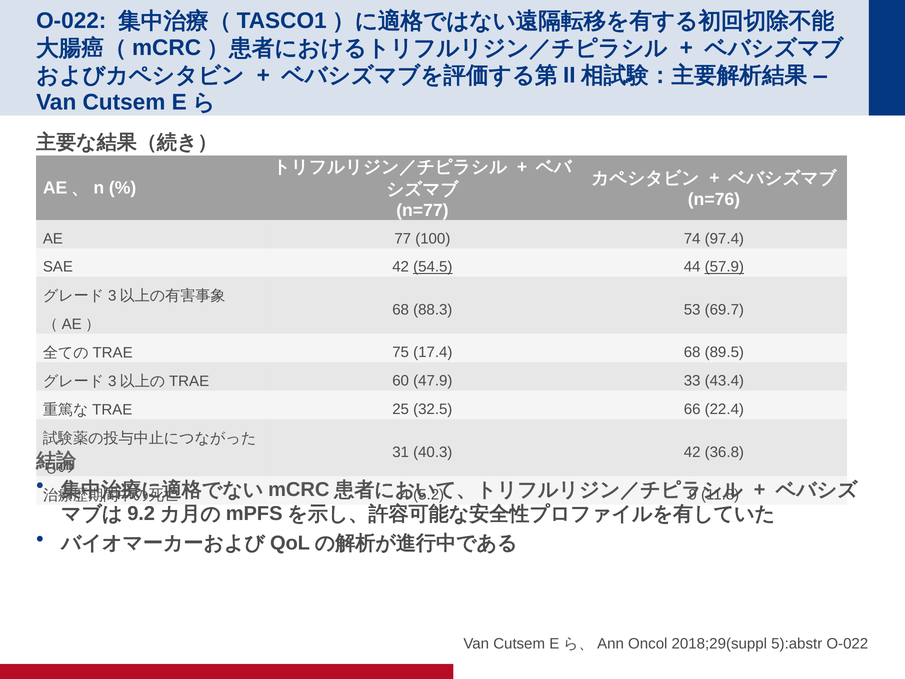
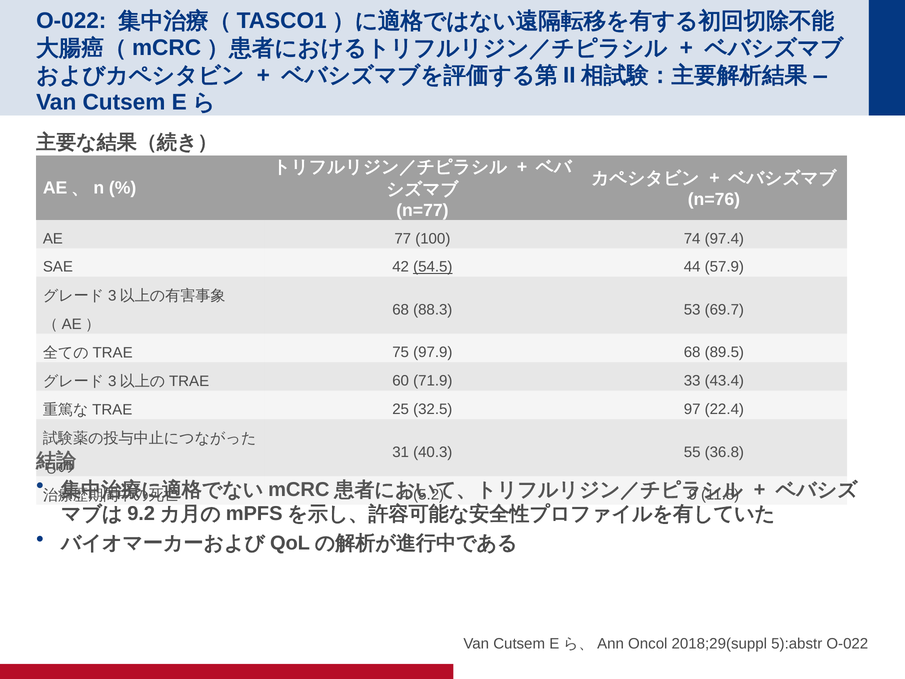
57.9 underline: present -> none
17.4: 17.4 -> 97.9
47.9: 47.9 -> 71.9
66: 66 -> 97
40.3 42: 42 -> 55
